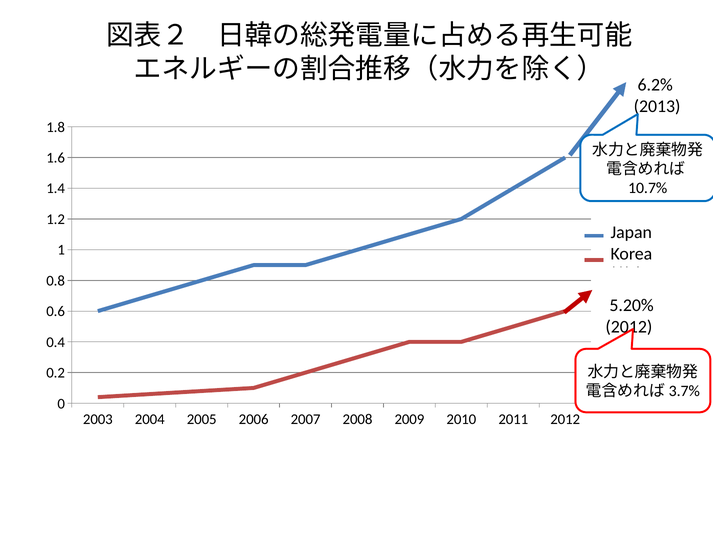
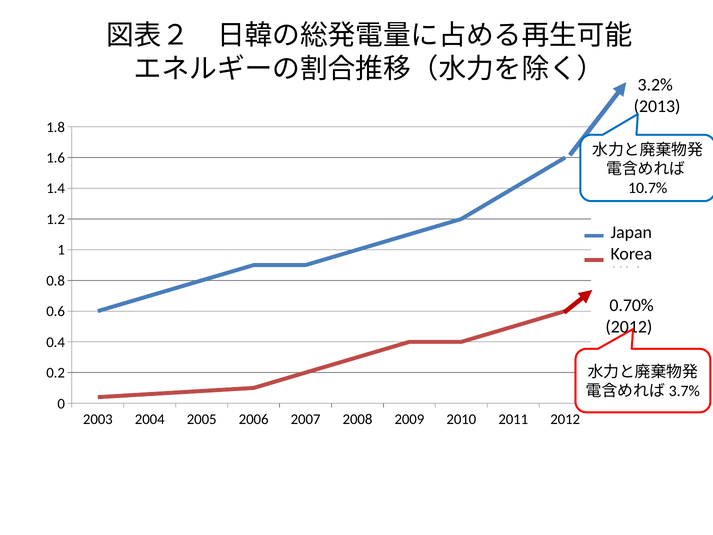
6.2%: 6.2% -> 3.2%
5.20%: 5.20% -> 0.70%
